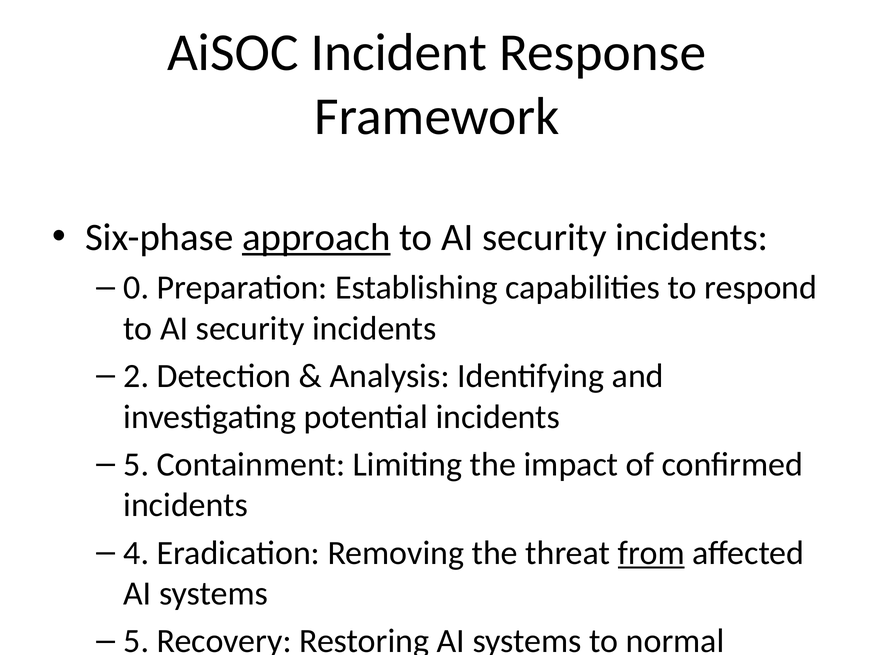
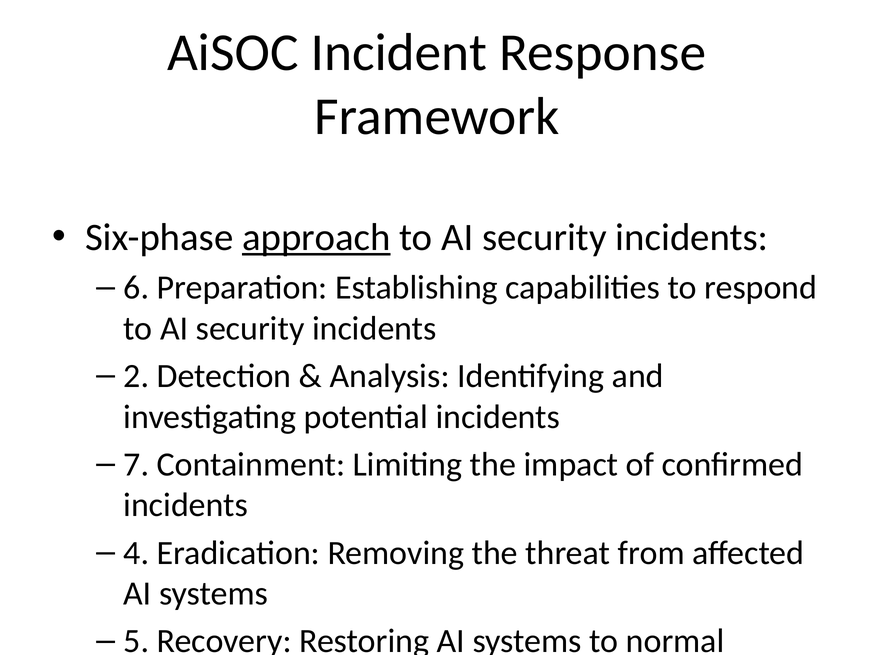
0 at (136, 288): 0 -> 6
5 at (136, 465): 5 -> 7
from at (651, 553) underline: present -> none
